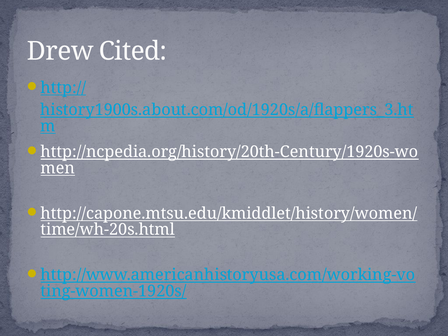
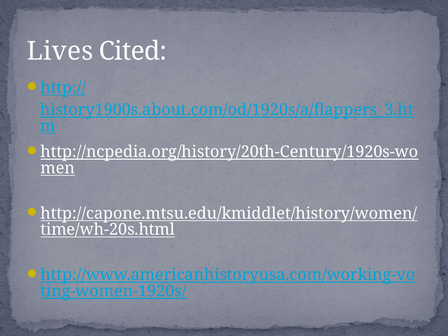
Drew: Drew -> Lives
